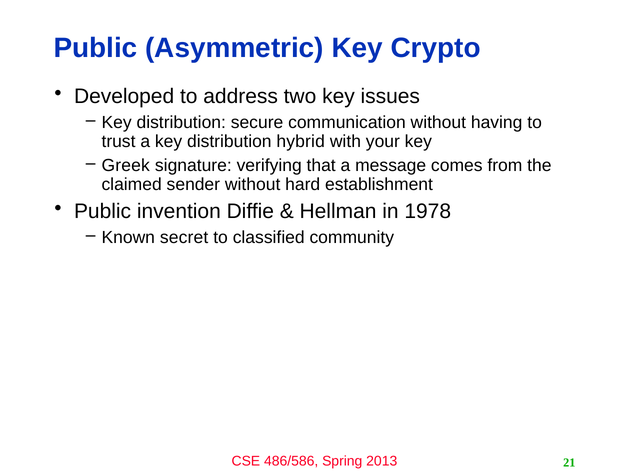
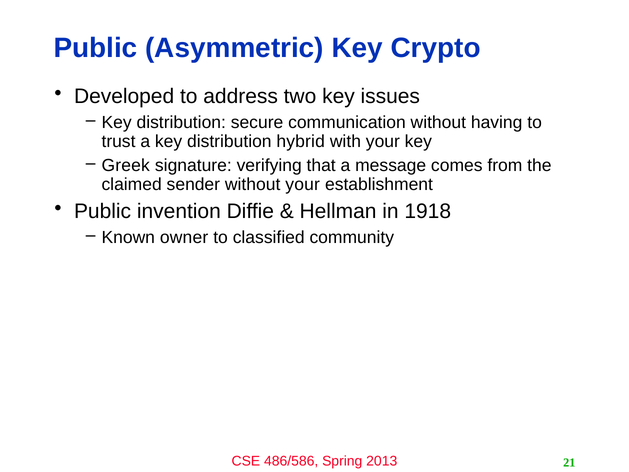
without hard: hard -> your
1978: 1978 -> 1918
secret: secret -> owner
